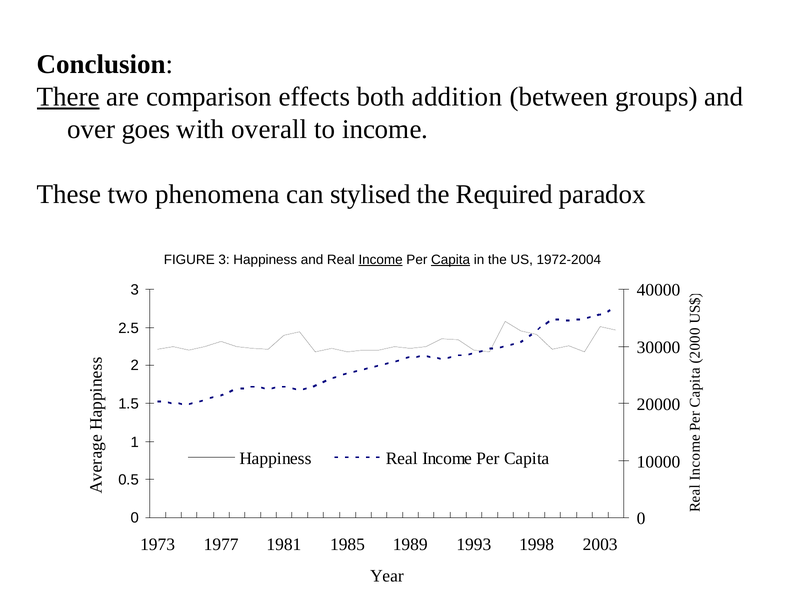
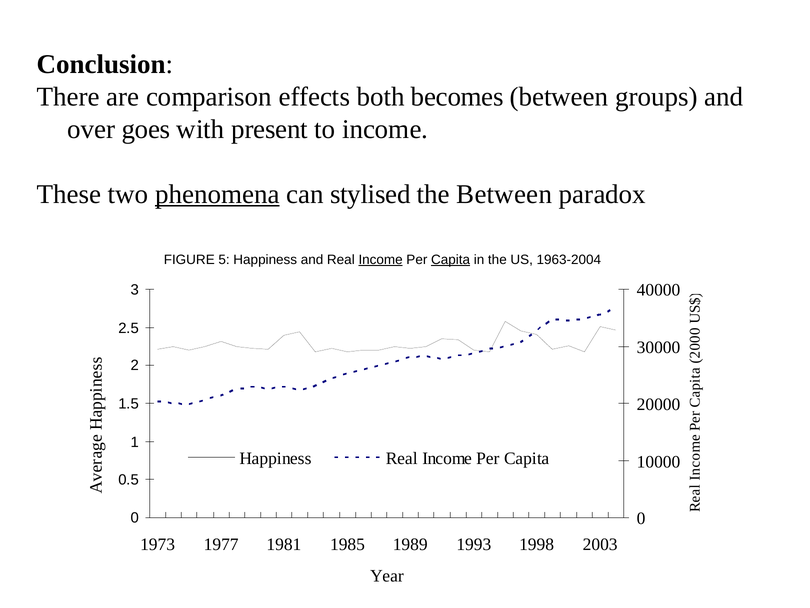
There underline: present -> none
addition: addition -> becomes
overall: overall -> present
phenomena underline: none -> present
the Required: Required -> Between
FIGURE 3: 3 -> 5
1972-2004: 1972-2004 -> 1963-2004
